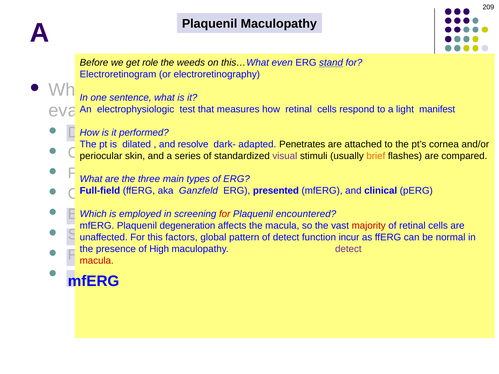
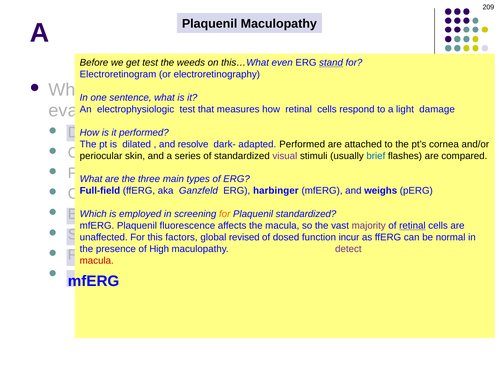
get role: role -> test
manifest: manifest -> damage
Penetrates at (302, 144): Penetrates -> Performed
brief colour: orange -> blue
presented: presented -> harbinger
and clinical: clinical -> weighs
for at (225, 214) colour: red -> orange
Plaquenil encountered: encountered -> standardized
degeneration: degeneration -> fluorescence
majority colour: red -> purple
retinal at (412, 226) underline: none -> present
pattern: pattern -> revised
of detect: detect -> dosed
